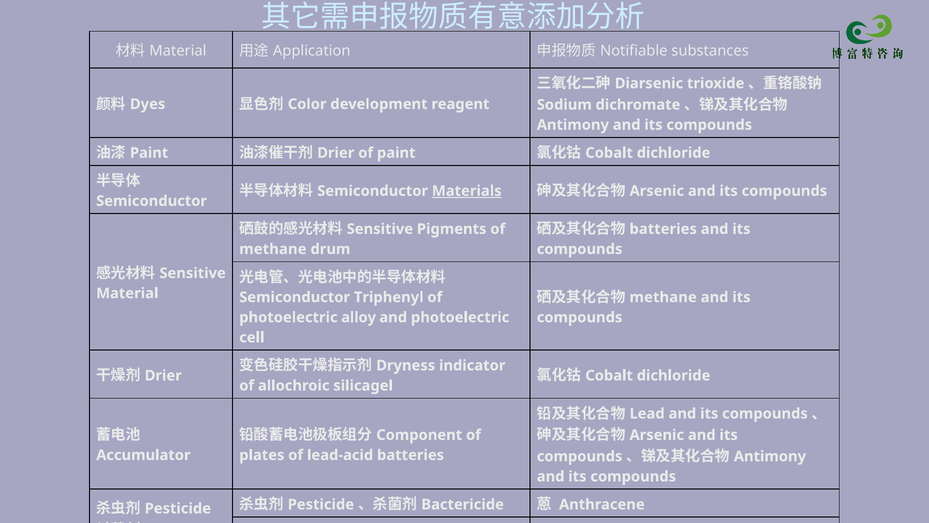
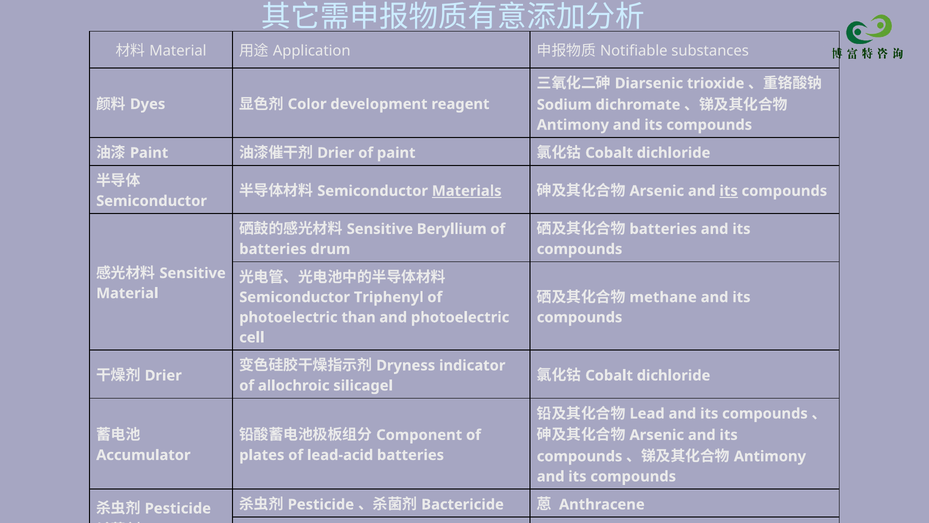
its at (729, 191) underline: none -> present
Pigments: Pigments -> Beryllium
methane at (273, 249): methane -> batteries
alloy: alloy -> than
